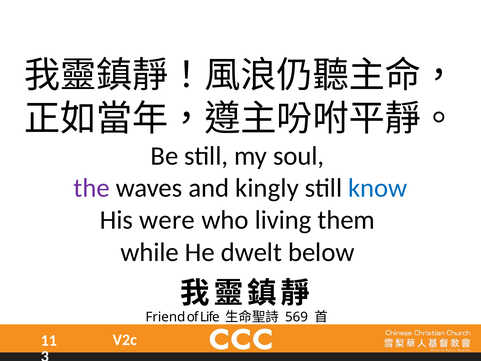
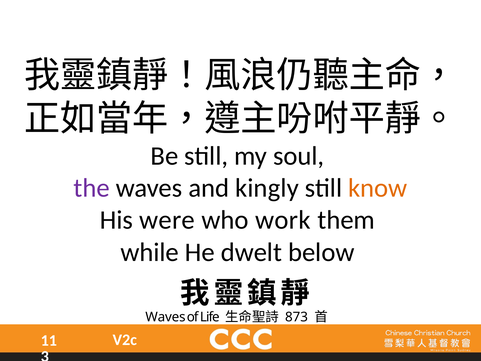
know colour: blue -> orange
living: living -> work
Friend at (165, 317): Friend -> Waves
569: 569 -> 873
